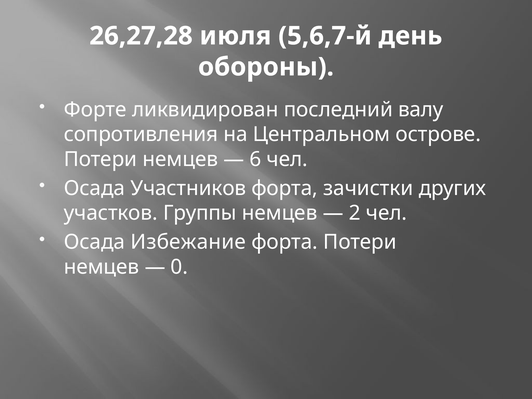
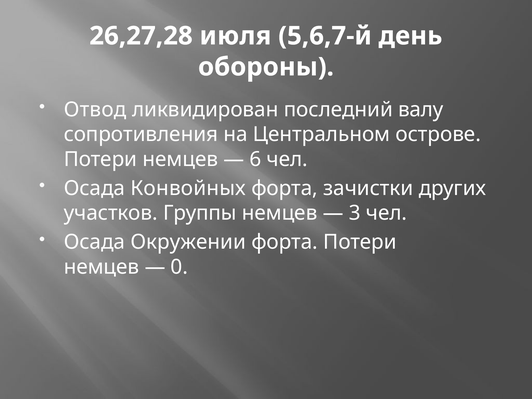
Форте: Форте -> Отвод
Участников: Участников -> Конвойных
2: 2 -> 3
Избежание: Избежание -> Окружении
